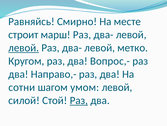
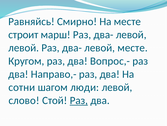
левой at (24, 48) underline: present -> none
левой метко: метко -> месте
умом: умом -> люди
силой: силой -> слово
